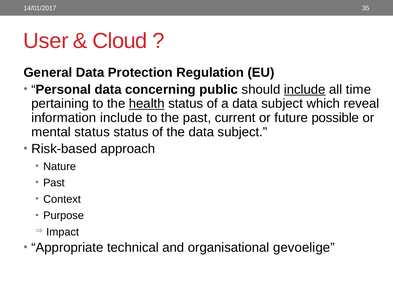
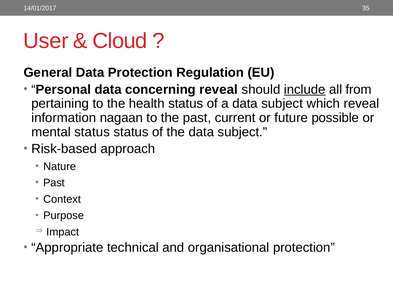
concerning public: public -> reveal
time: time -> from
health underline: present -> none
information include: include -> nagaan
organisational gevoelige: gevoelige -> protection
